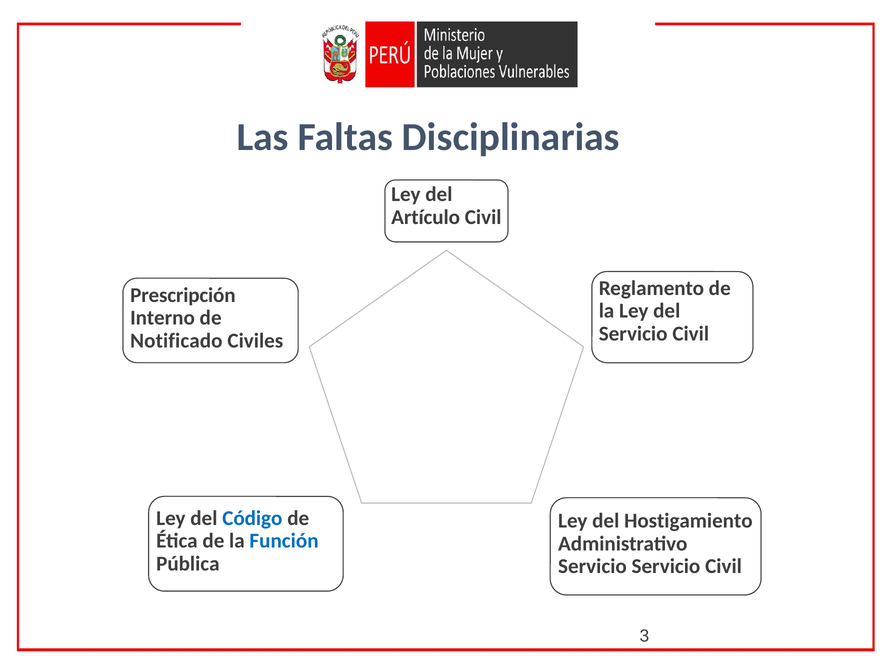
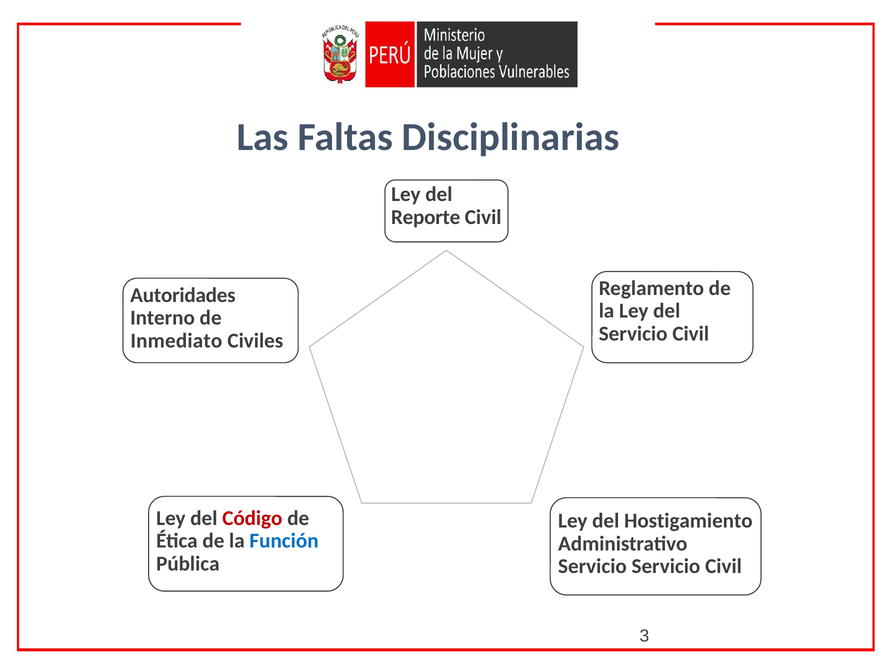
Artículo: Artículo -> Reporte
Prescripción: Prescripción -> Autoridades
Notificado: Notificado -> Inmediato
Código colour: blue -> red
